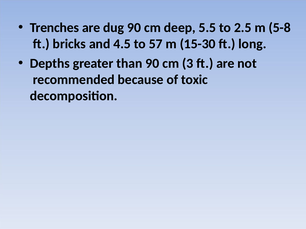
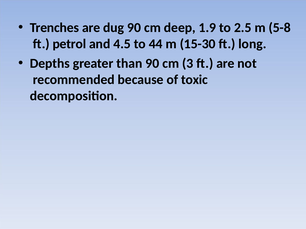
5.5: 5.5 -> 1.9
bricks: bricks -> petrol
57: 57 -> 44
